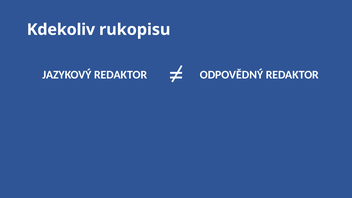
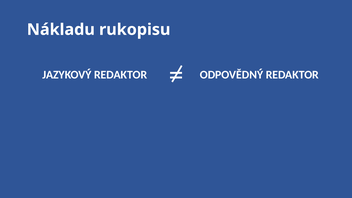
Kdekoliv: Kdekoliv -> Nákladu
